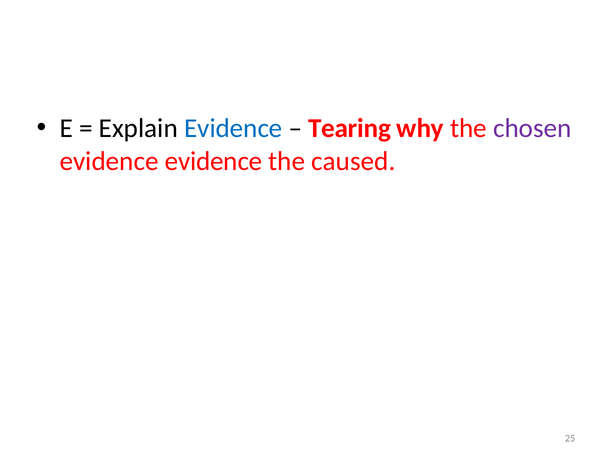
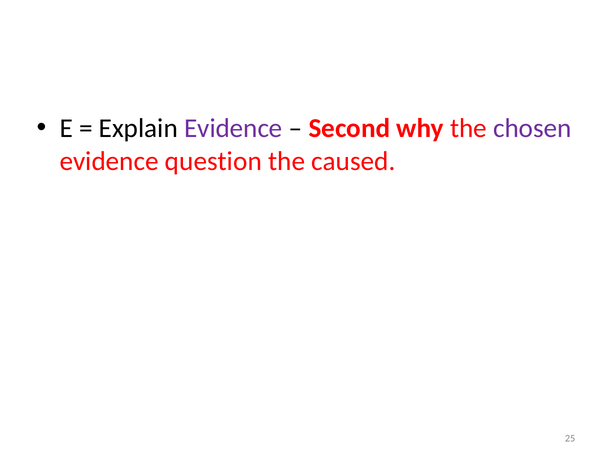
Evidence at (233, 128) colour: blue -> purple
Tearing: Tearing -> Second
evidence evidence: evidence -> question
